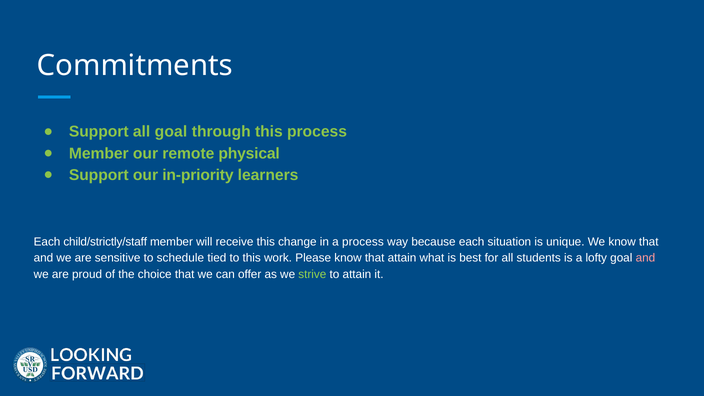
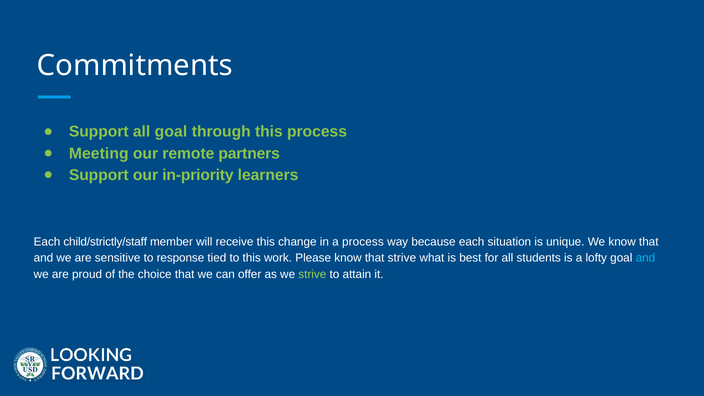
Member at (99, 153): Member -> Meeting
physical: physical -> partners
schedule: schedule -> response
that attain: attain -> strive
and at (645, 258) colour: pink -> light blue
